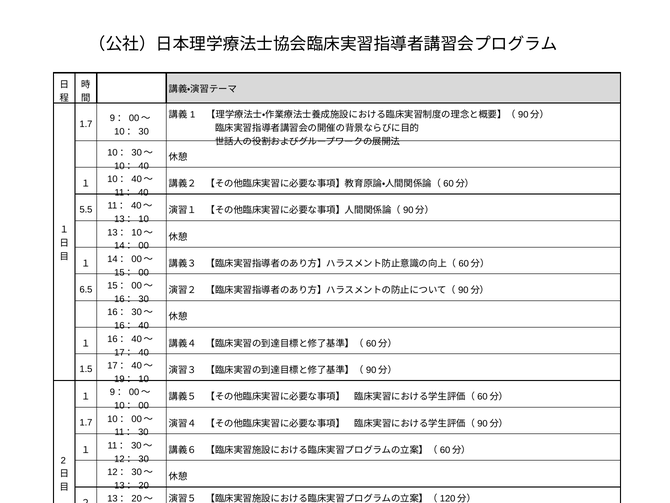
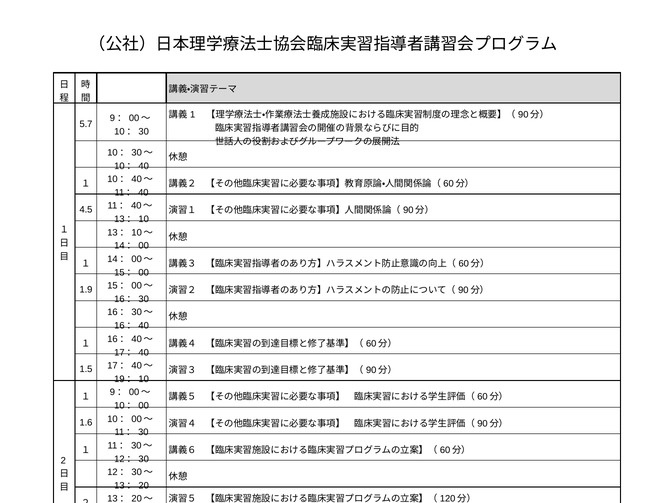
1.7 at (86, 124): 1.7 -> 5.7
5.5: 5.5 -> 4.5
6.5: 6.5 -> 1.9
1.7 at (86, 422): 1.7 -> 1.6
